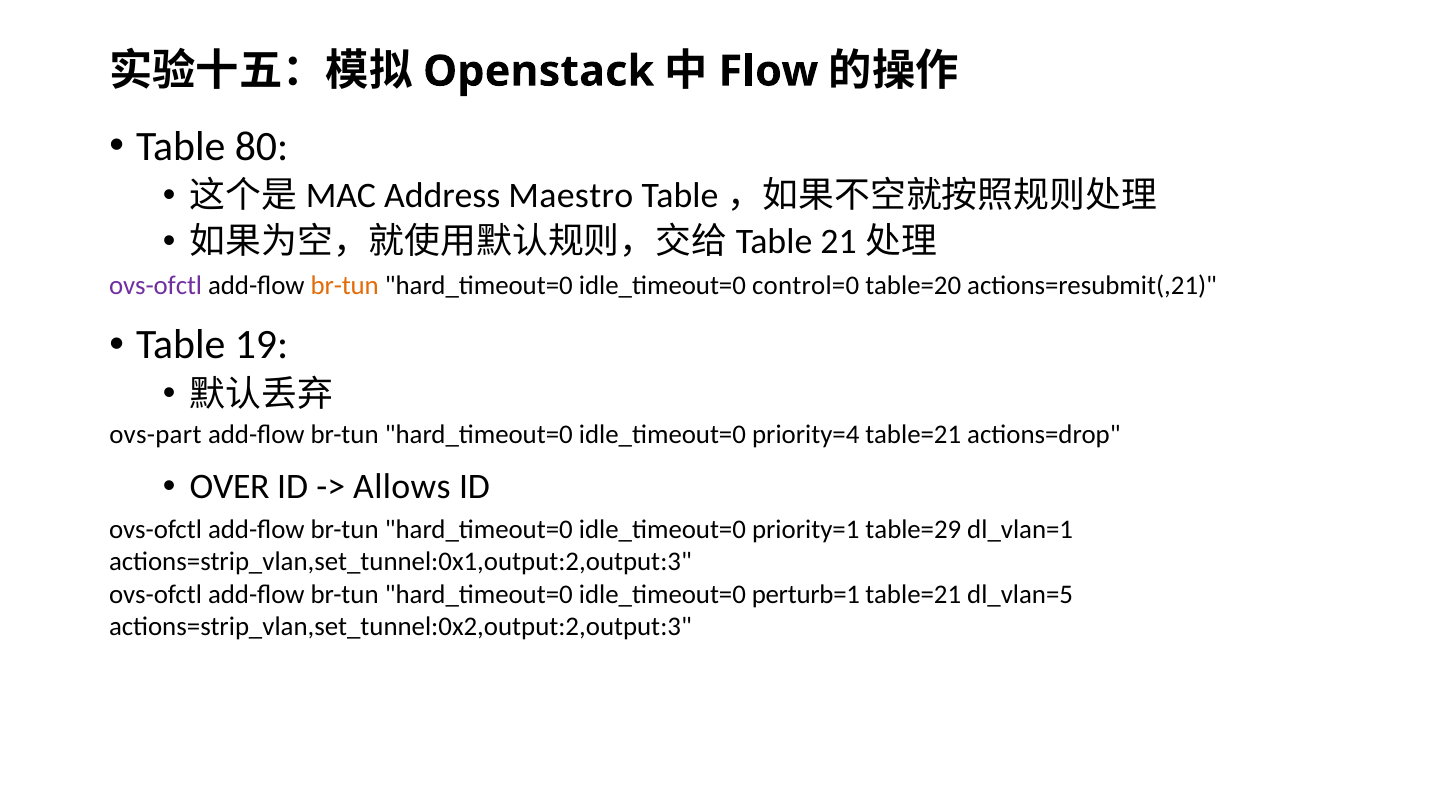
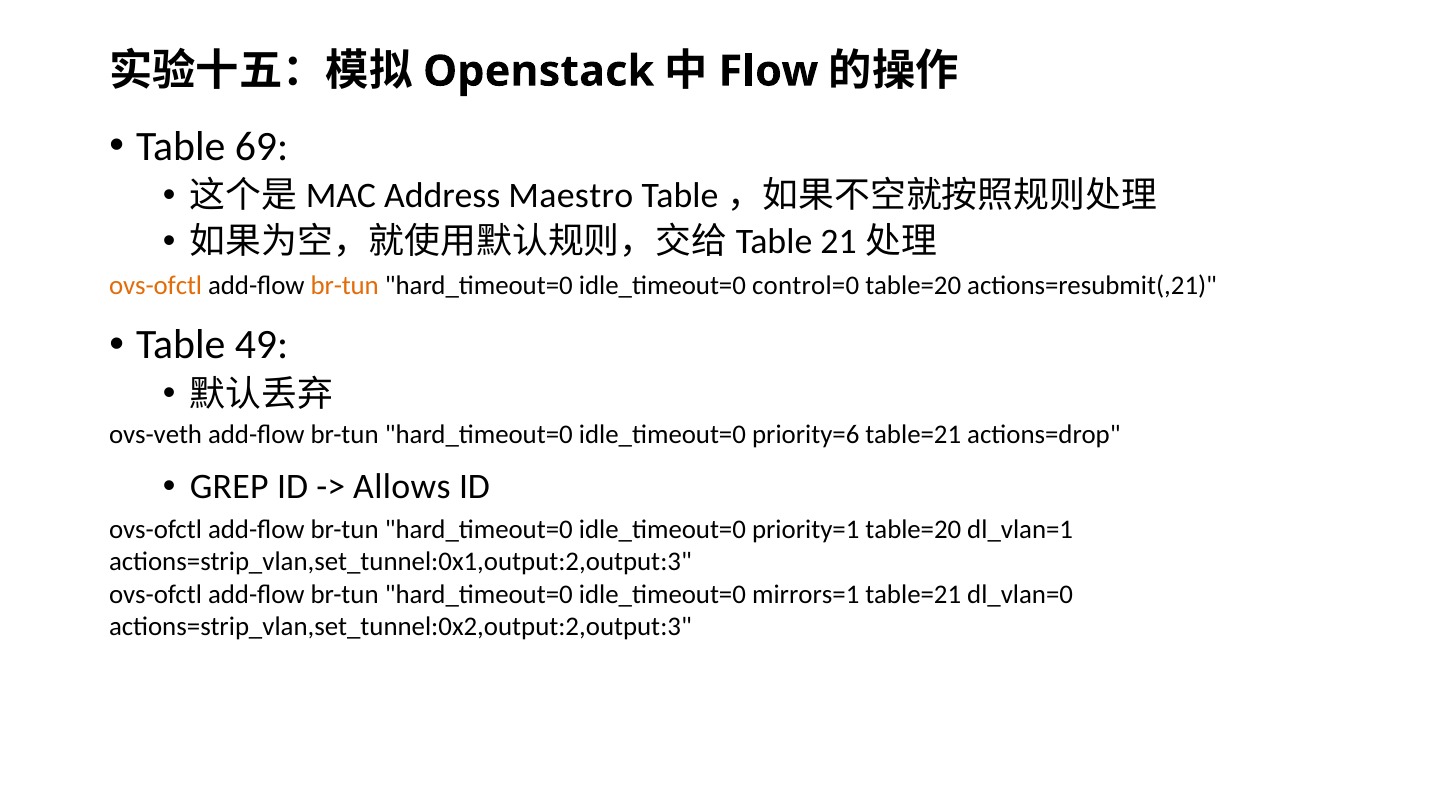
80: 80 -> 69
ovs-ofctl at (156, 286) colour: purple -> orange
19: 19 -> 49
ovs-part: ovs-part -> ovs-veth
priority=4: priority=4 -> priority=6
OVER: OVER -> GREP
priority=1 table=29: table=29 -> table=20
perturb=1: perturb=1 -> mirrors=1
dl_vlan=5: dl_vlan=5 -> dl_vlan=0
